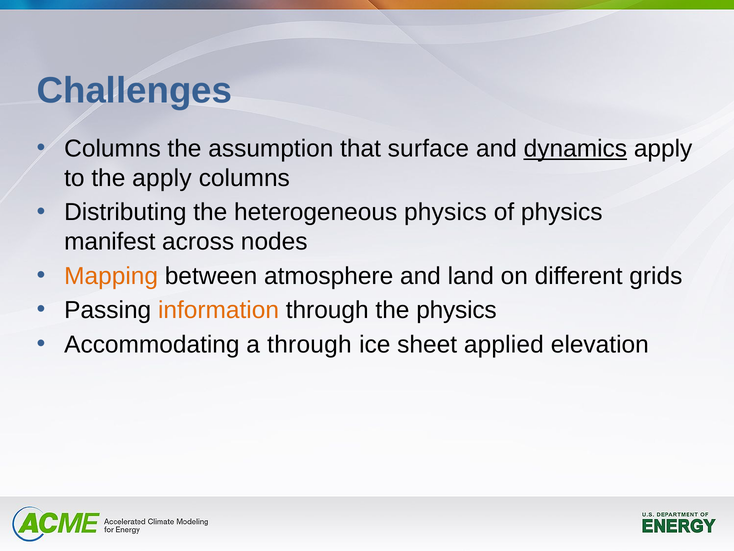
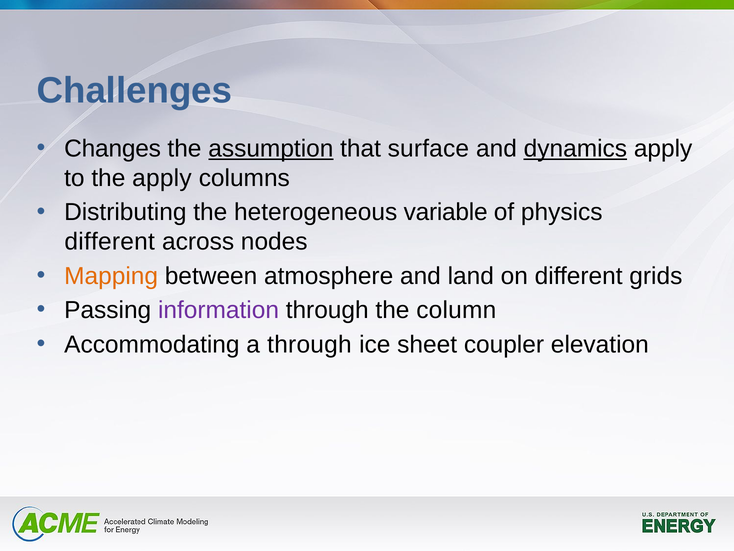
Columns at (112, 149): Columns -> Changes
assumption underline: none -> present
heterogeneous physics: physics -> variable
manifest at (110, 241): manifest -> different
information colour: orange -> purple
the physics: physics -> column
applied: applied -> coupler
